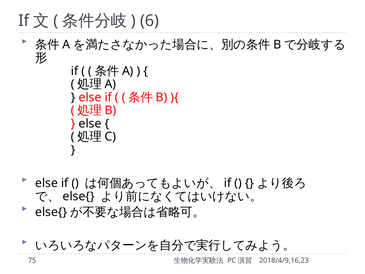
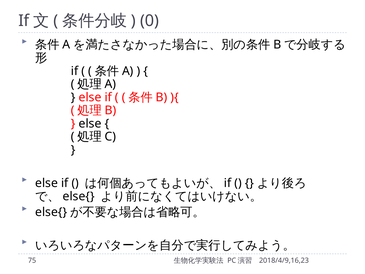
6: 6 -> 0
